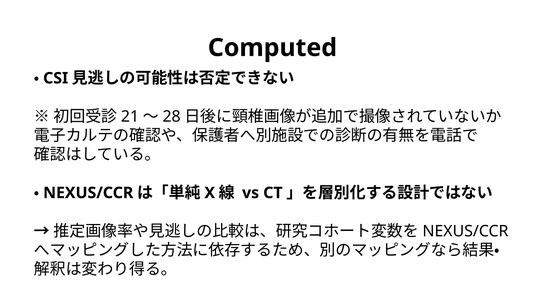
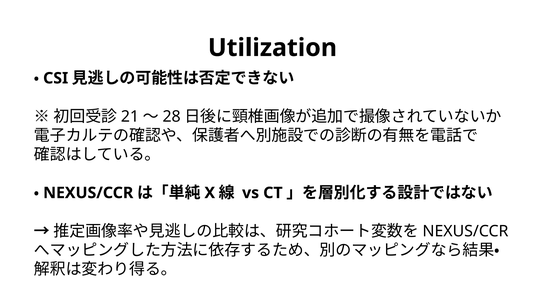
Computed: Computed -> Utilization
